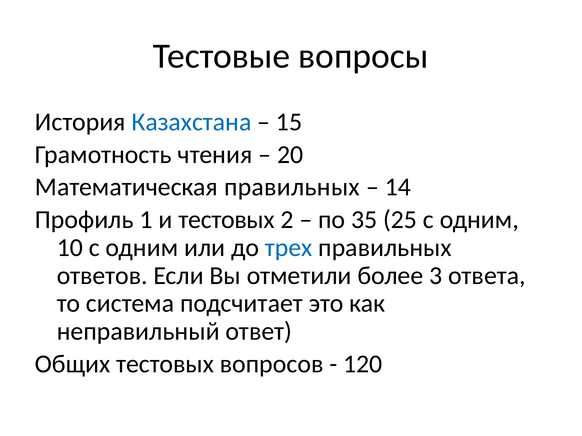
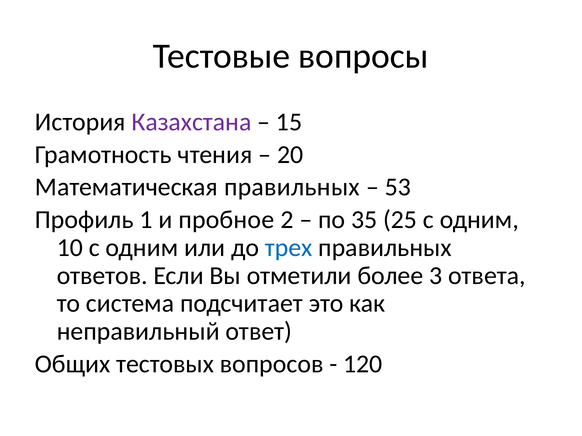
Казахстана colour: blue -> purple
14: 14 -> 53
и тестовых: тестовых -> пробное
